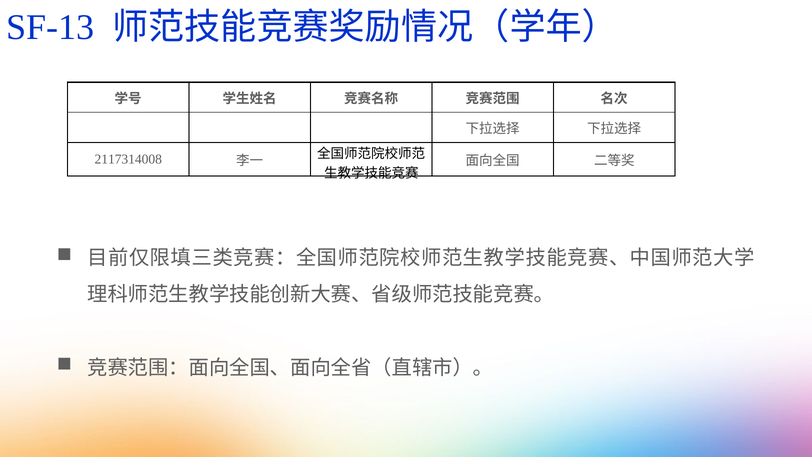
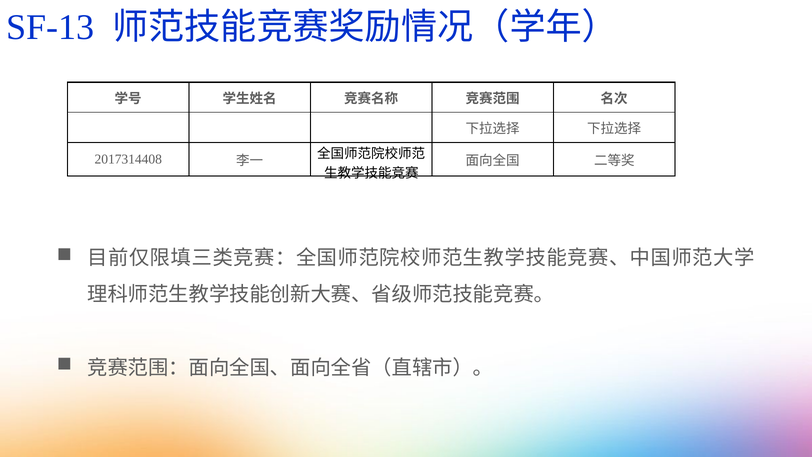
2117314008: 2117314008 -> 2017314408
